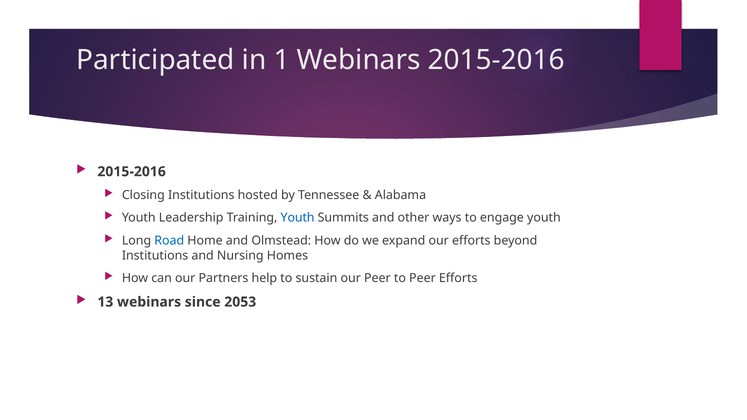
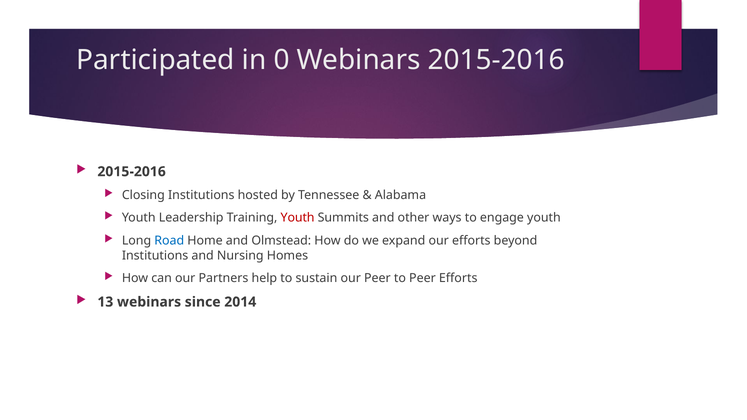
1: 1 -> 0
Youth at (298, 218) colour: blue -> red
2053: 2053 -> 2014
